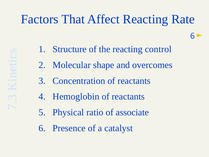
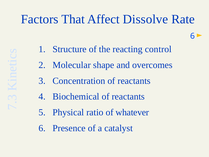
Affect Reacting: Reacting -> Dissolve
Hemoglobin: Hemoglobin -> Biochemical
associate: associate -> whatever
